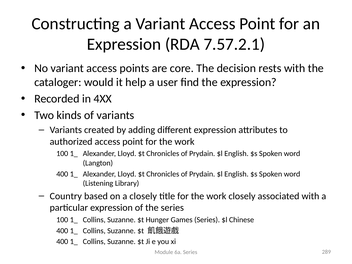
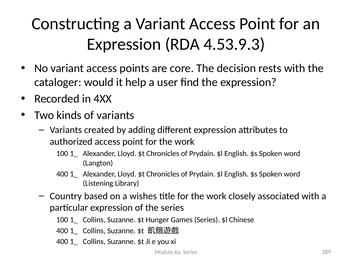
7.57.2.1: 7.57.2.1 -> 4.53.9.3
a closely: closely -> wishes
